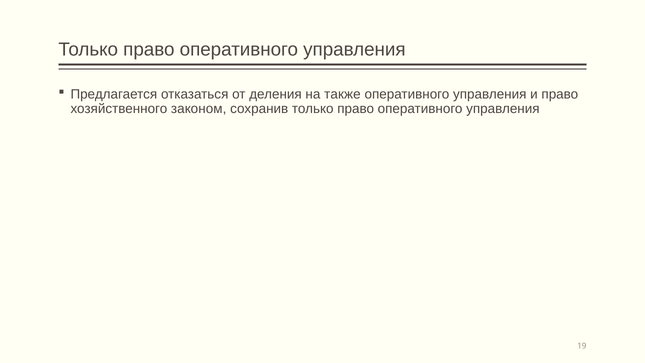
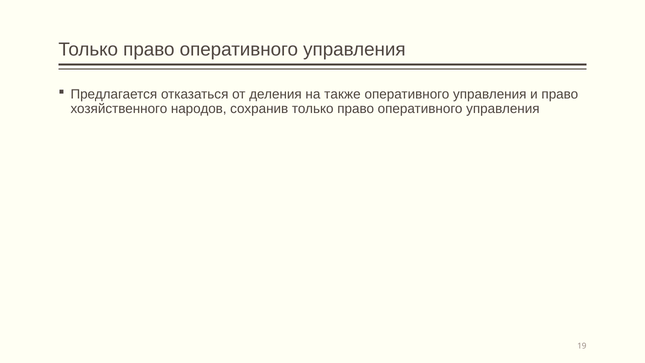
законом: законом -> народов
